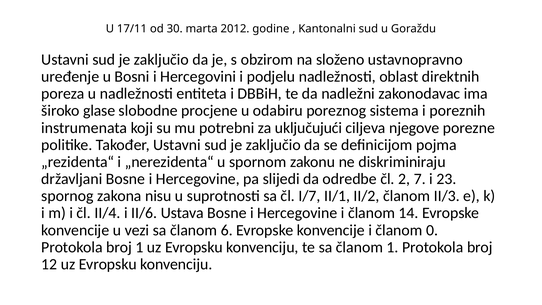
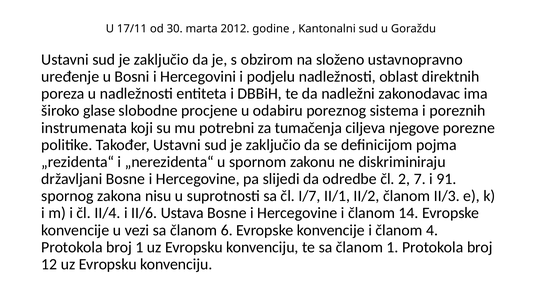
uključujući: uključujući -> tumačenja
23: 23 -> 91
0: 0 -> 4
